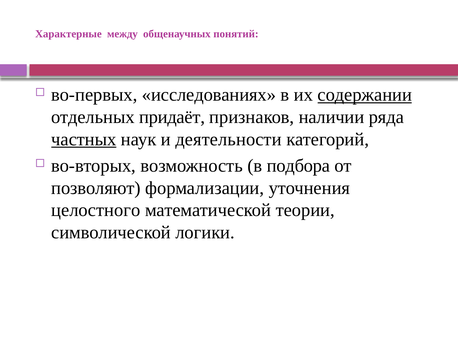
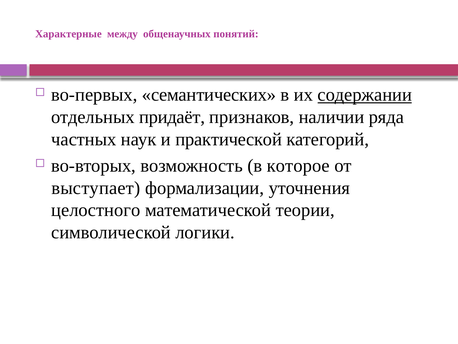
исследованиях: исследованиях -> семантических
частных underline: present -> none
деятельности: деятельности -> практической
подбора: подбора -> которое
позволяют: позволяют -> выступает
